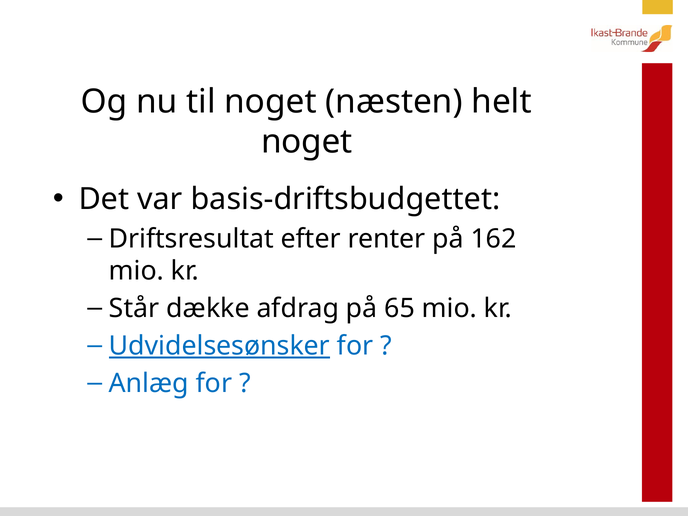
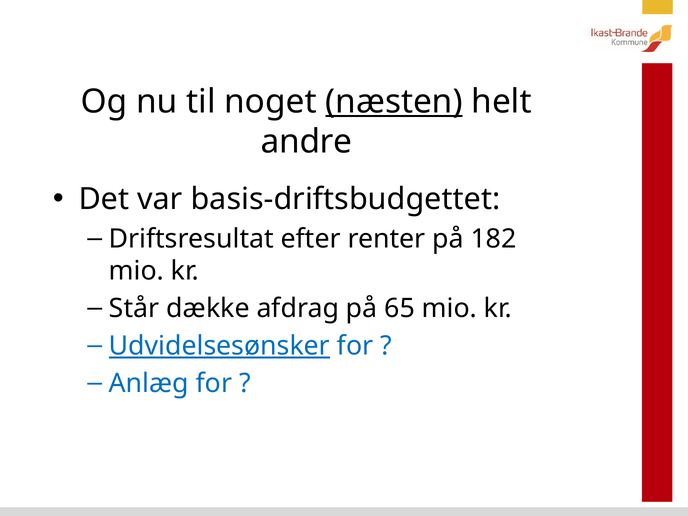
næsten underline: none -> present
noget at (307, 142): noget -> andre
162: 162 -> 182
